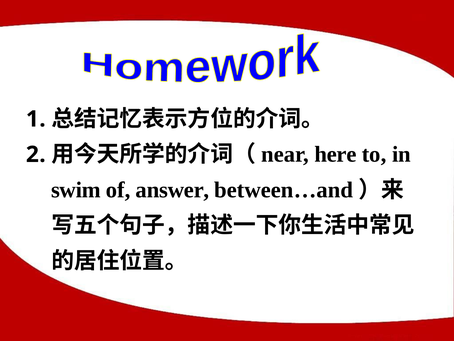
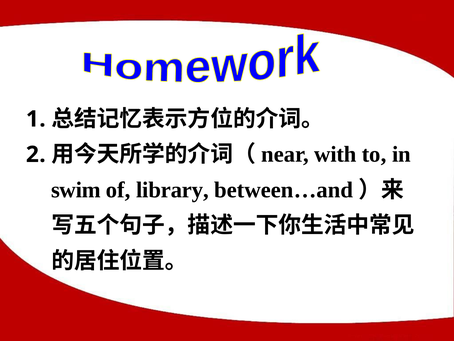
here: here -> with
answer: answer -> library
